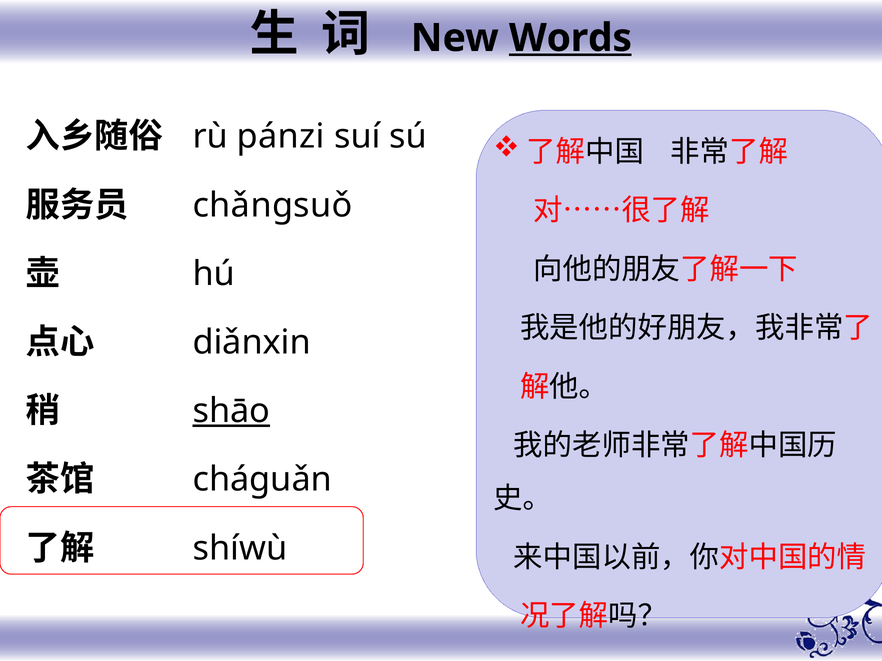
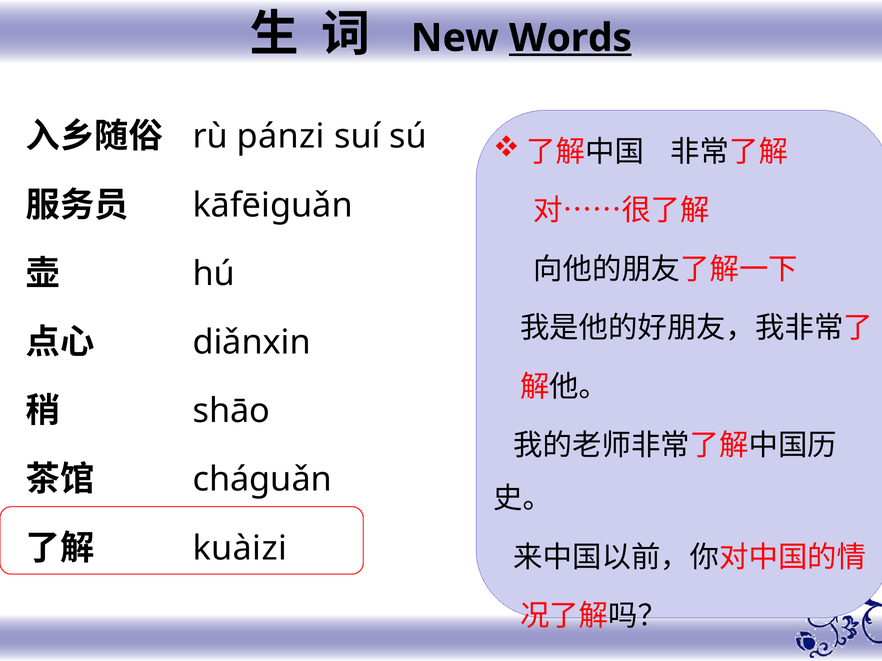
chǎngsuǒ: chǎngsuǒ -> kāfēiguǎn
shāo underline: present -> none
shíwù: shíwù -> kuàizi
